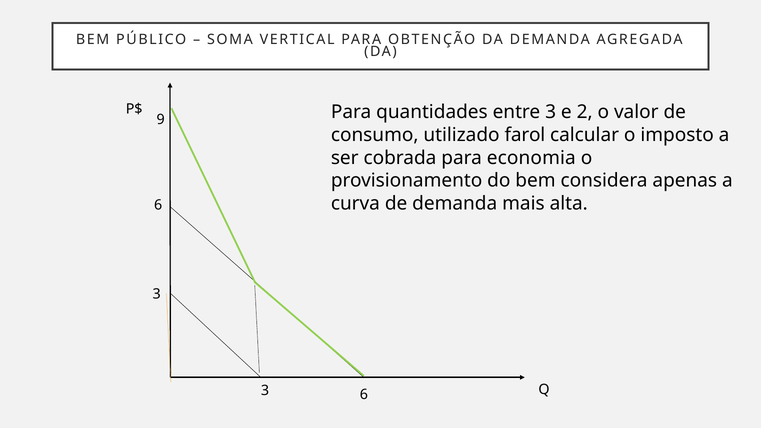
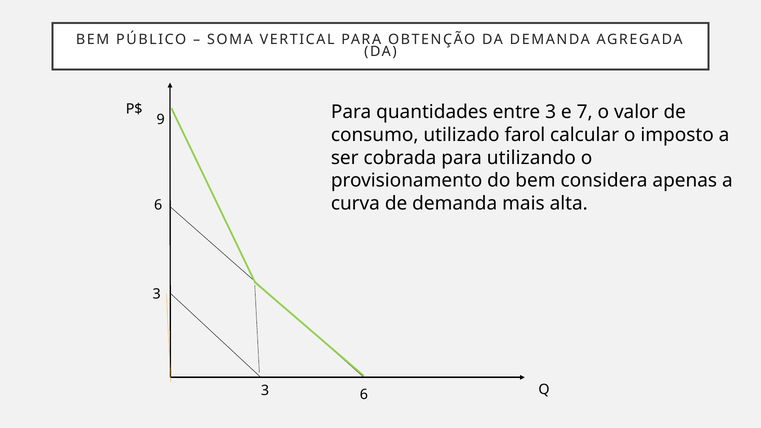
2: 2 -> 7
economia: economia -> utilizando
